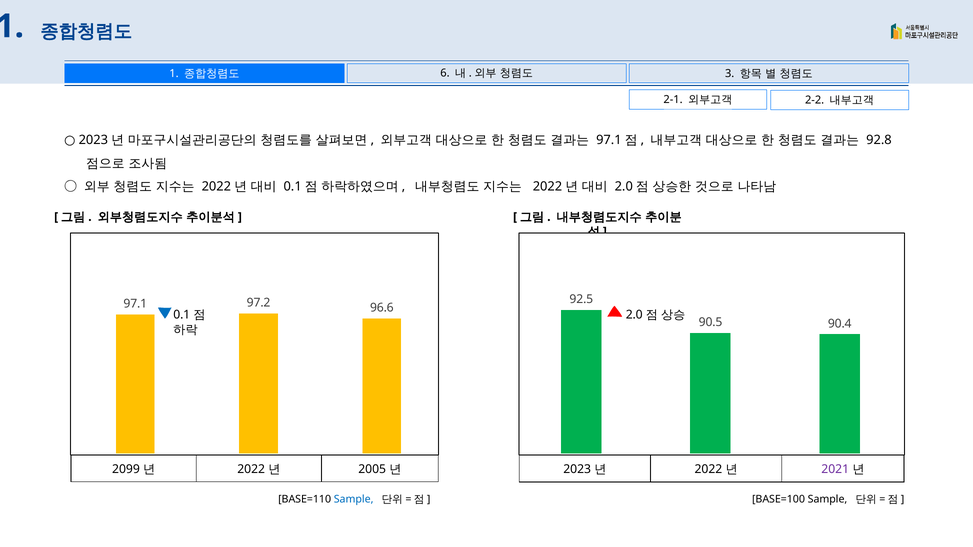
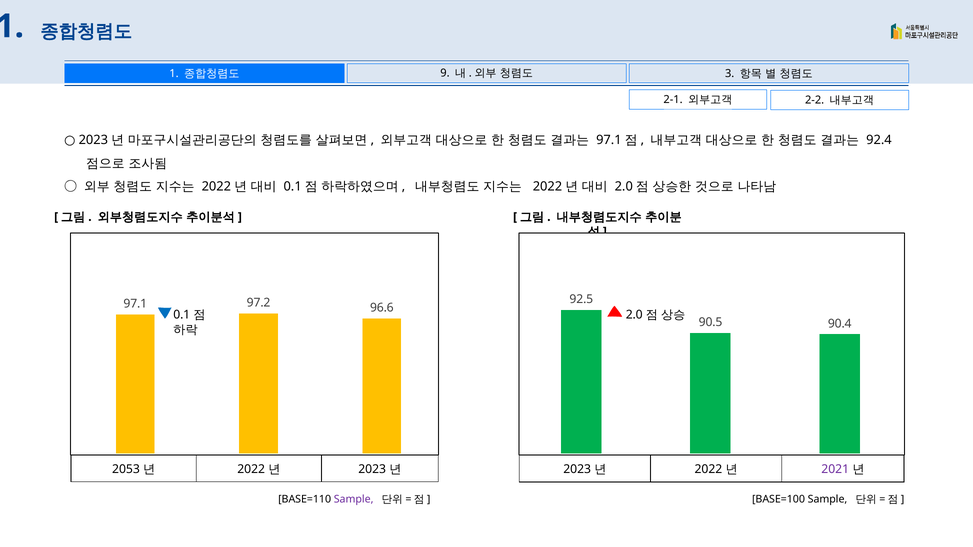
6: 6 -> 9
92.8: 92.8 -> 92.4
2099: 2099 -> 2053
2005 at (372, 470): 2005 -> 2023
Sample at (354, 500) colour: blue -> purple
